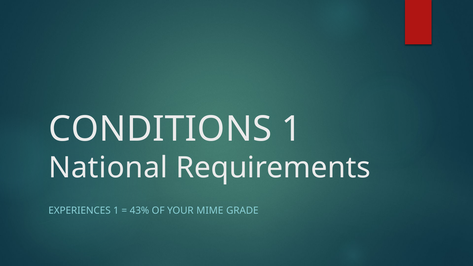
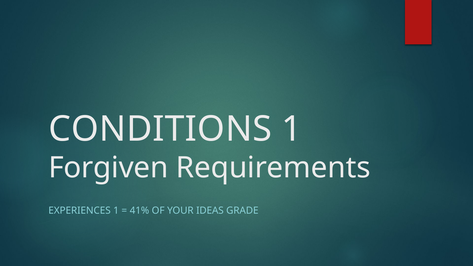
National: National -> Forgiven
43%: 43% -> 41%
MIME: MIME -> IDEAS
